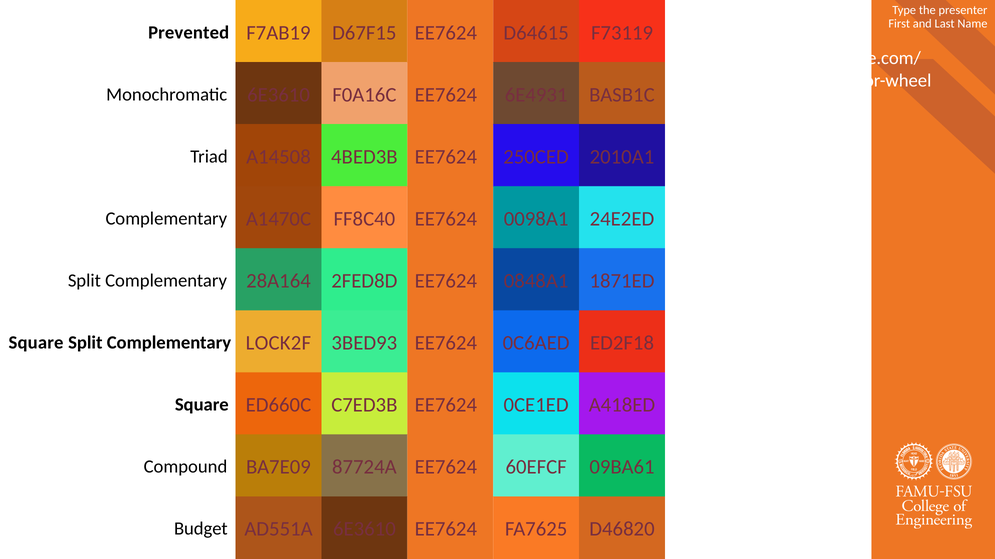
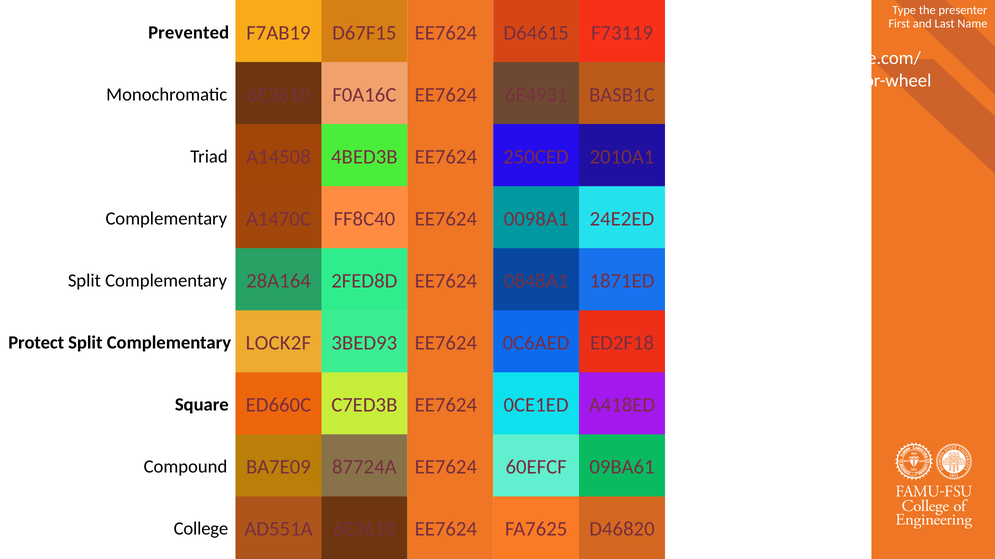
Square at (36, 343): Square -> Protect
Budget: Budget -> College
